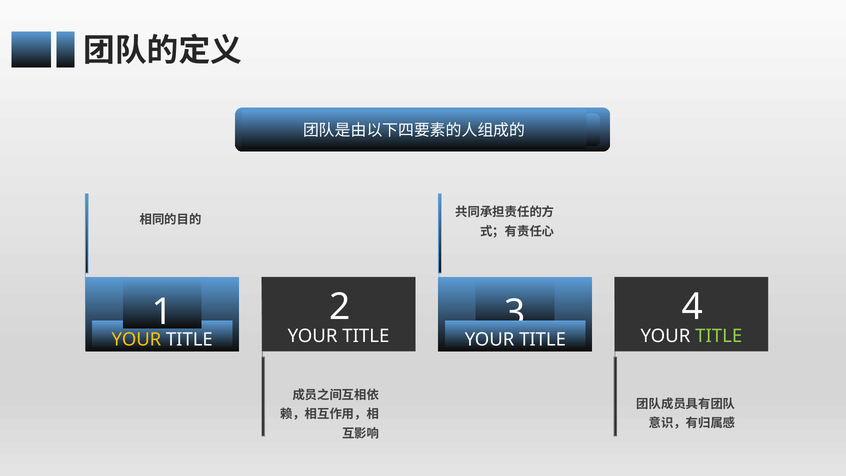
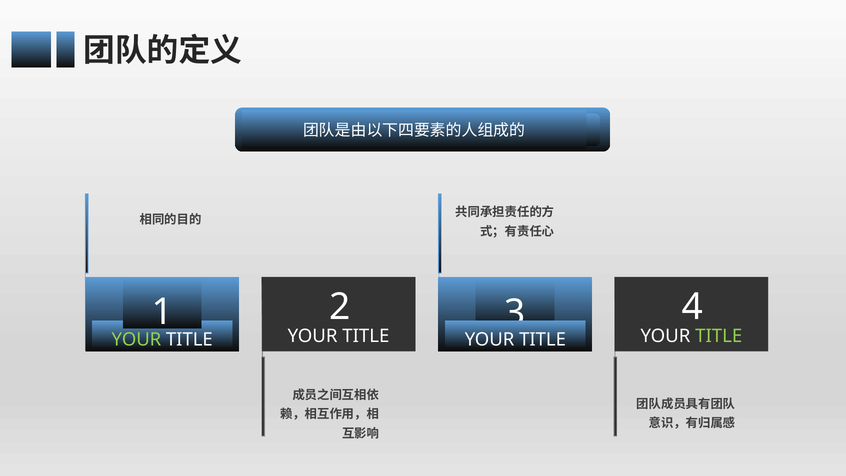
YOUR at (136, 340) colour: yellow -> light green
